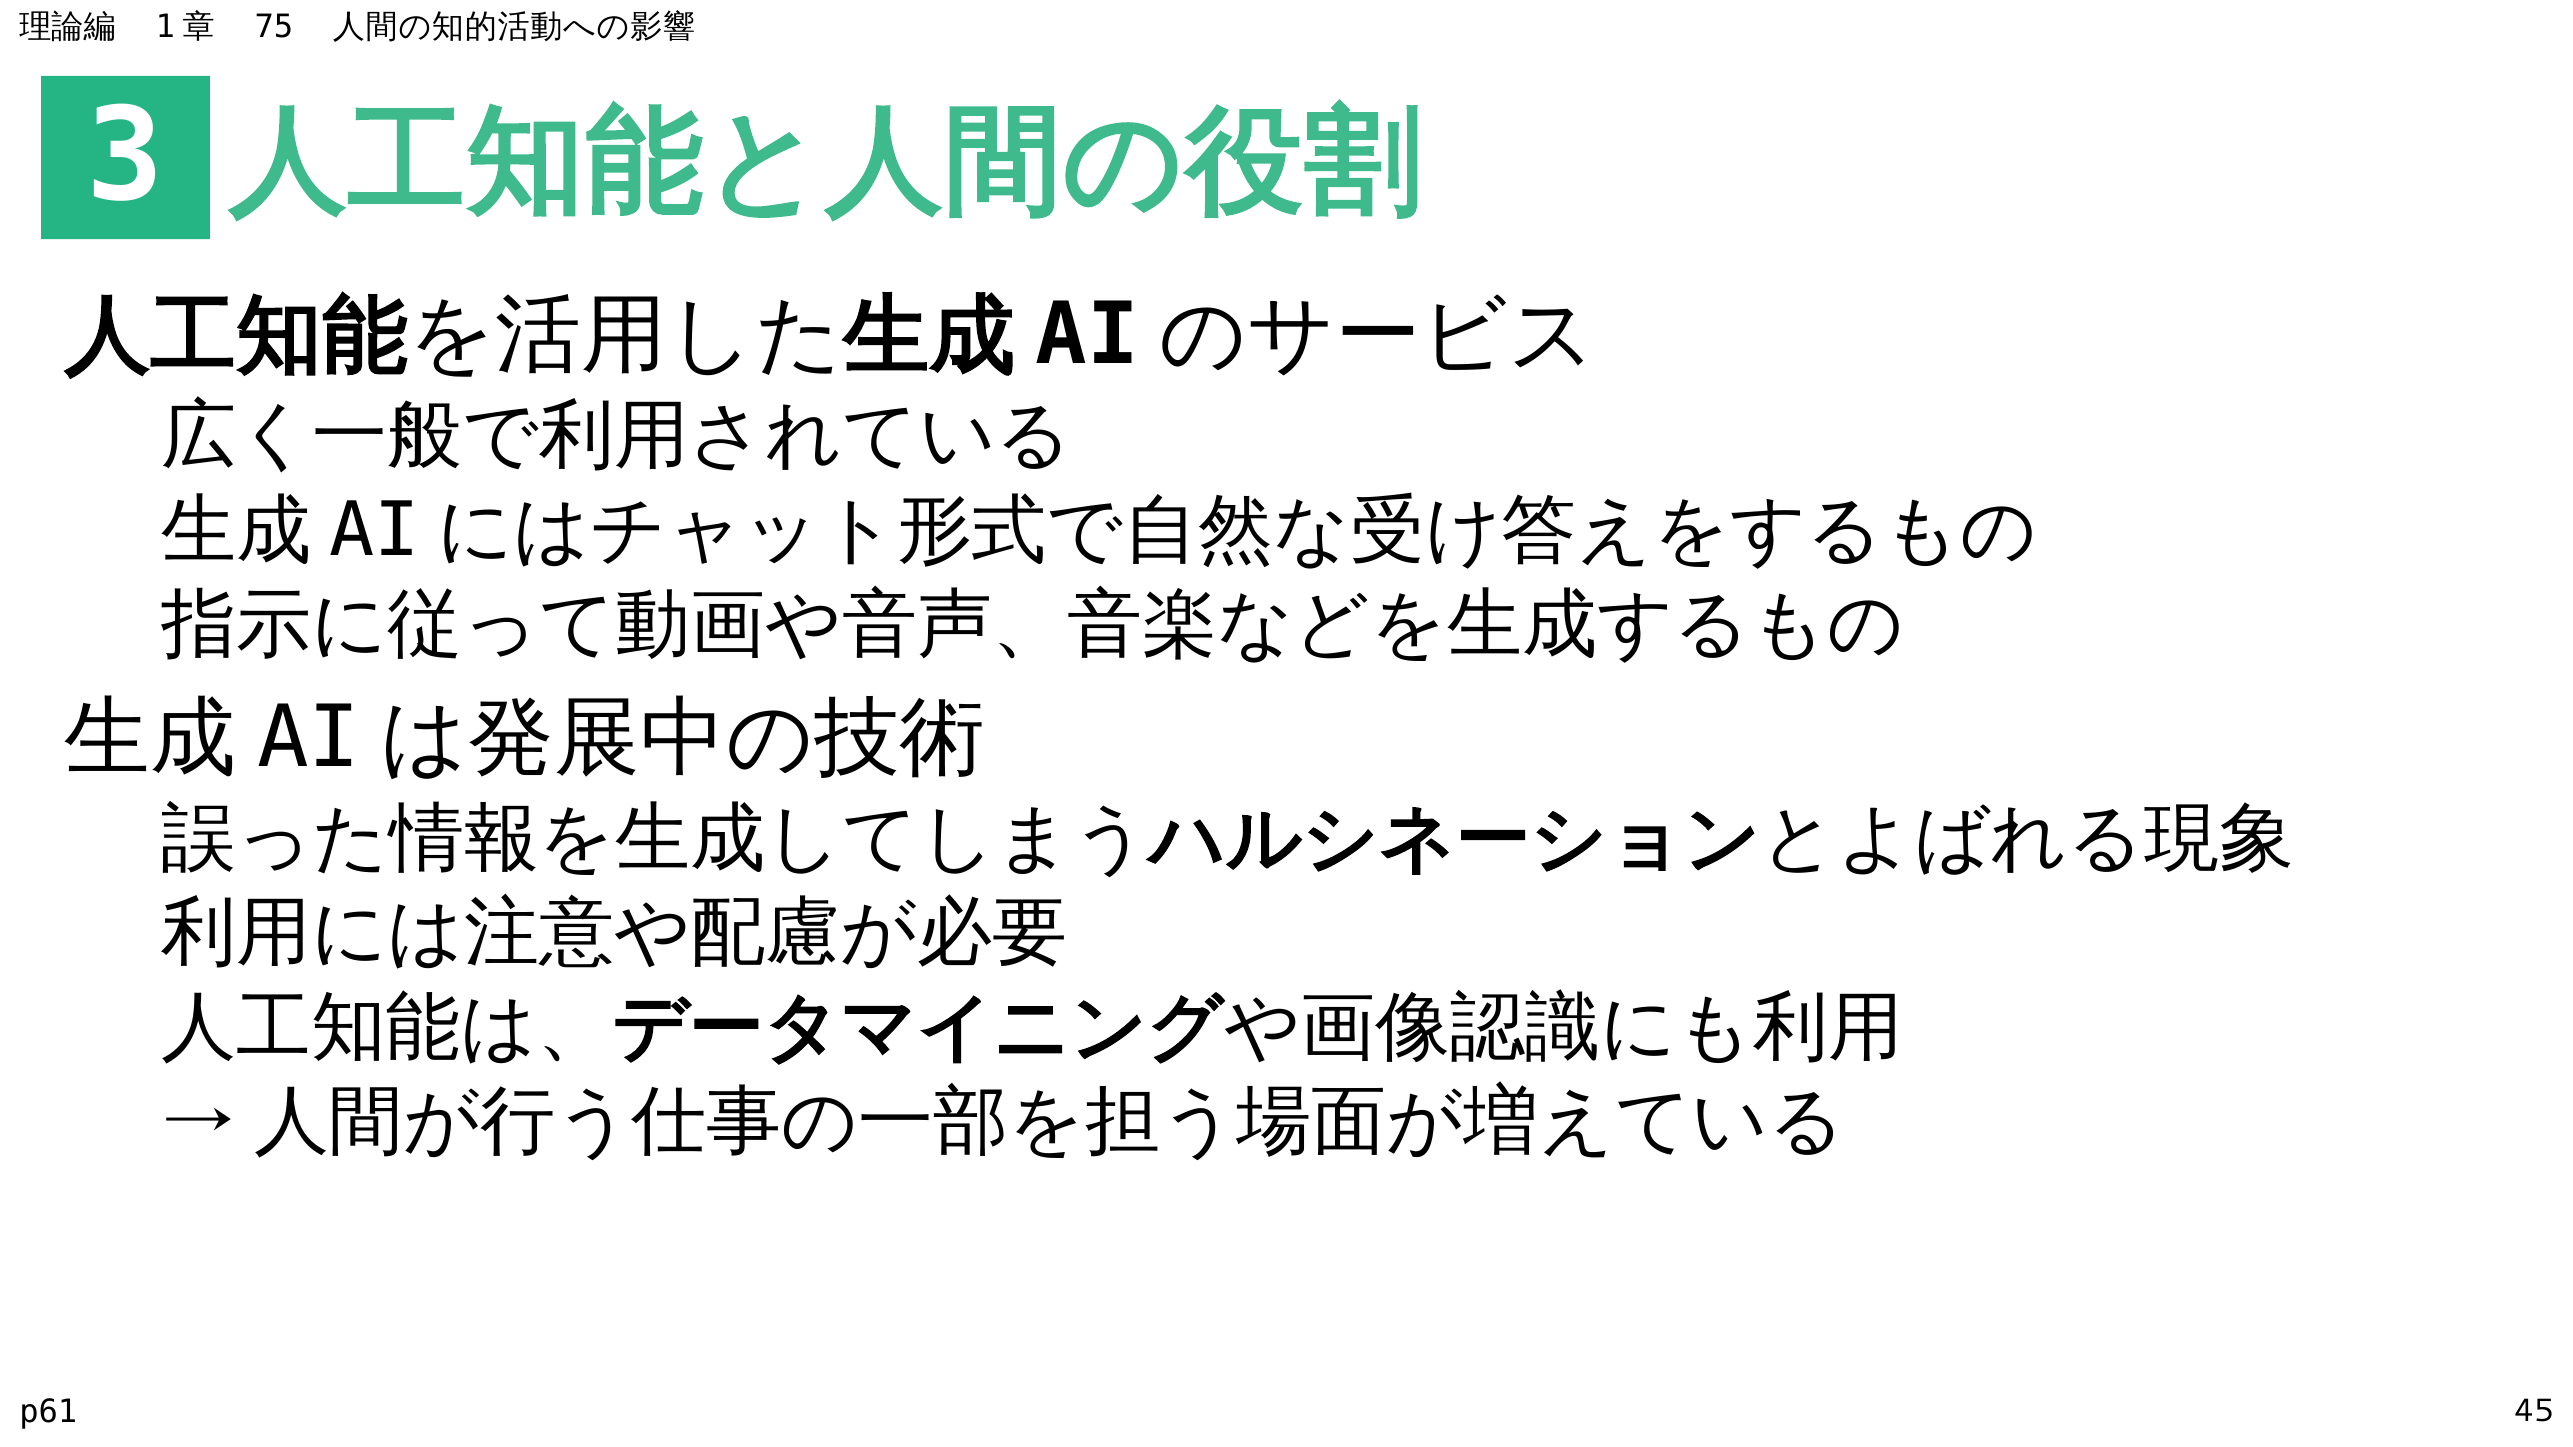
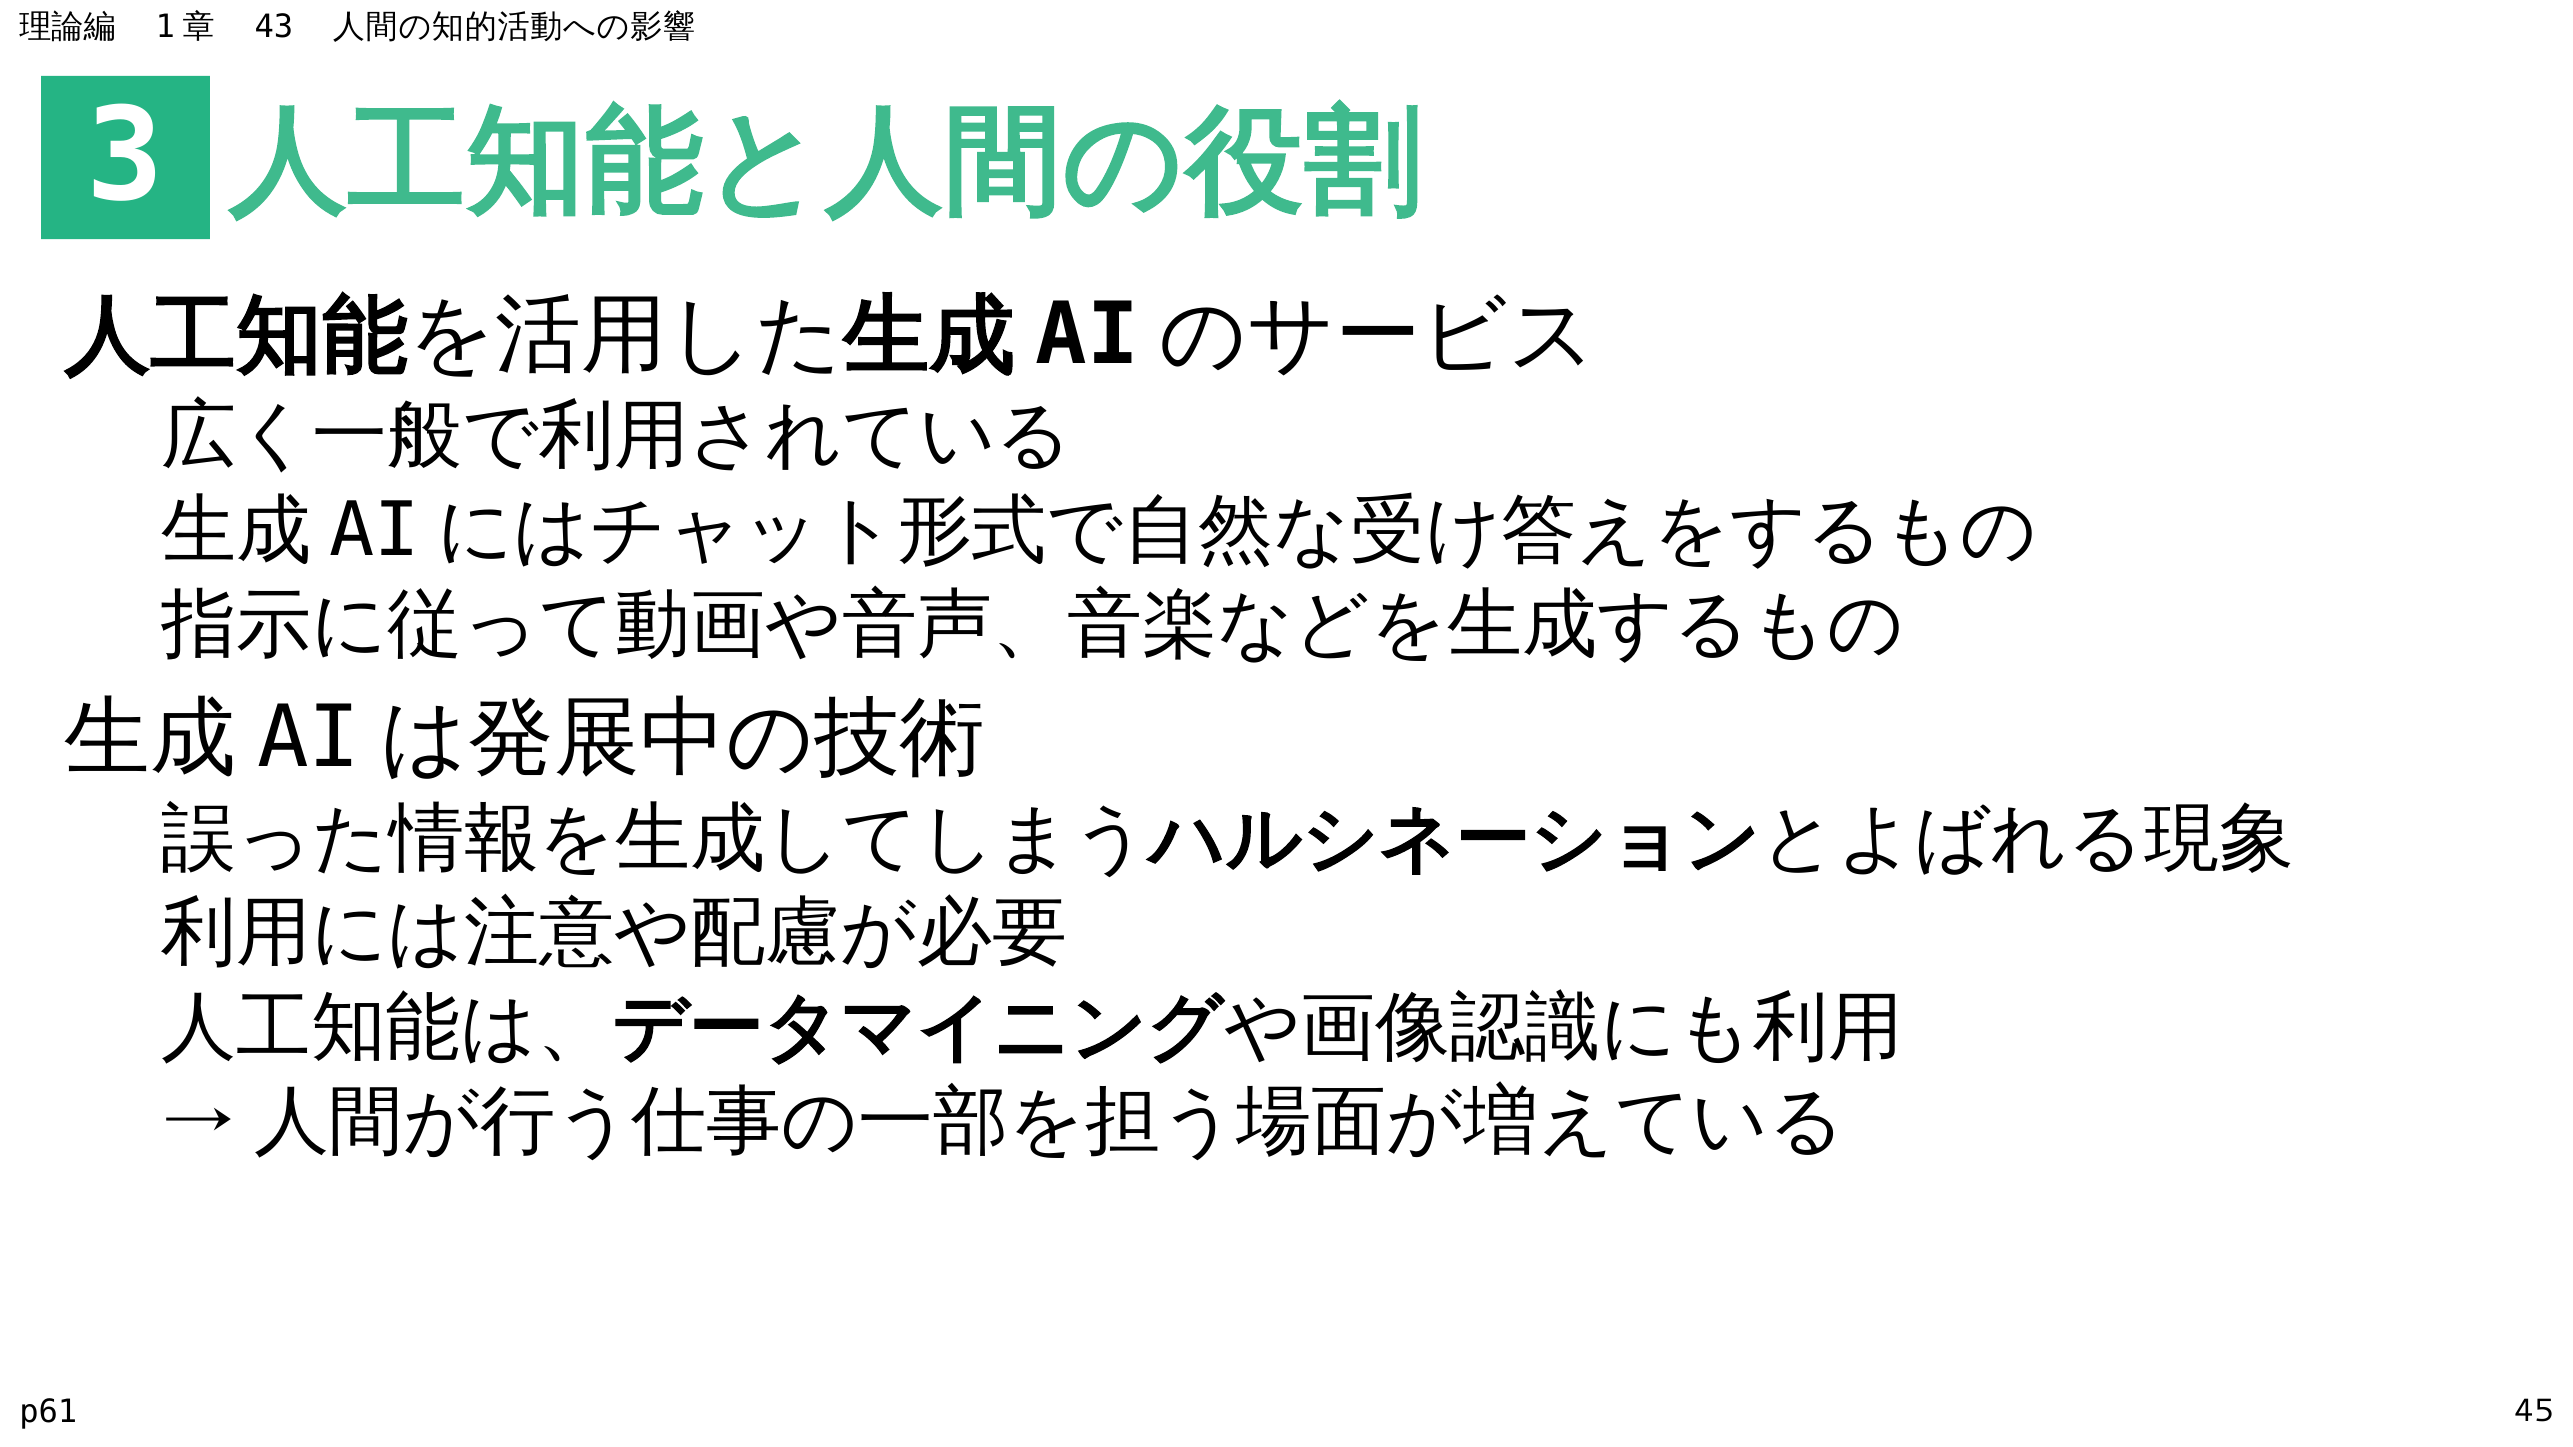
75: 75 -> 43
